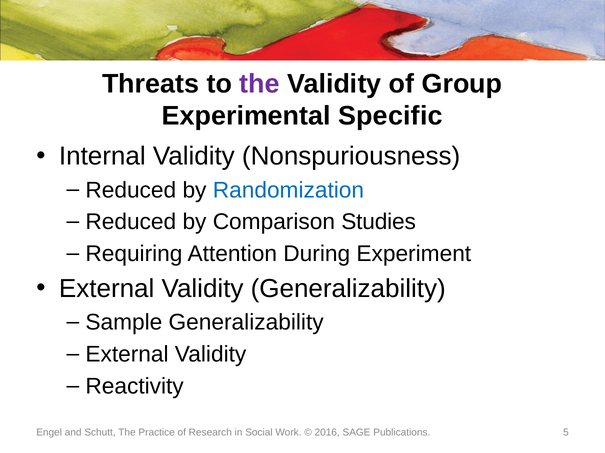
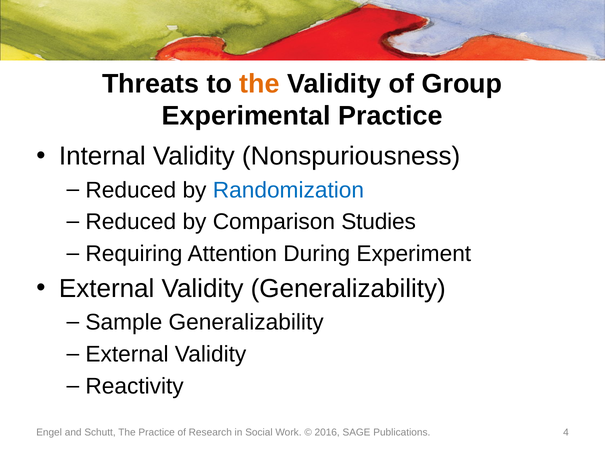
the at (260, 84) colour: purple -> orange
Experimental Specific: Specific -> Practice
5: 5 -> 4
